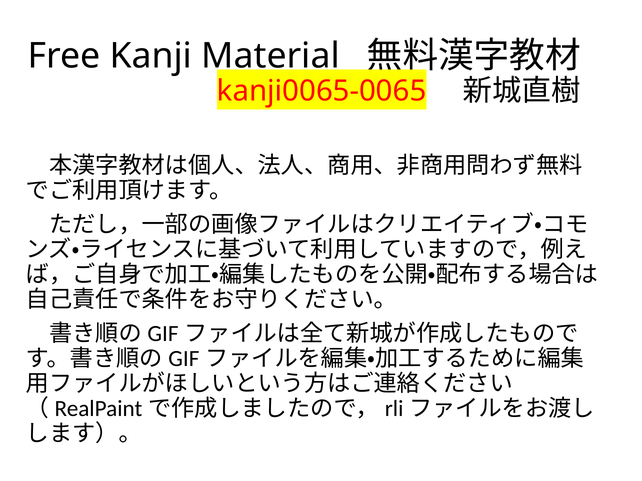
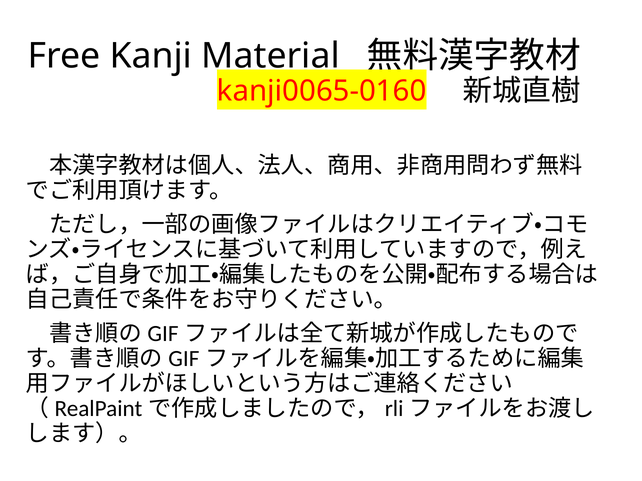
kanji0065-0065: kanji0065-0065 -> kanji0065-0160
